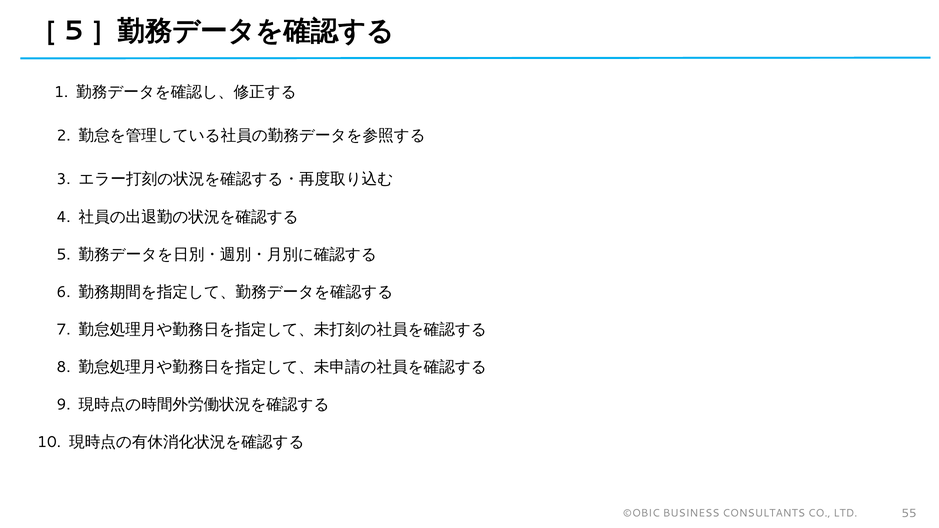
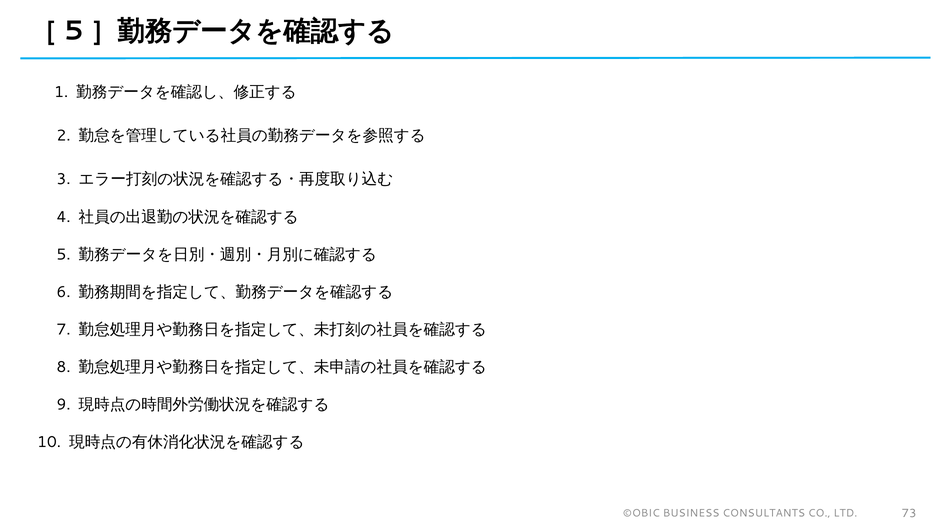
55: 55 -> 73
